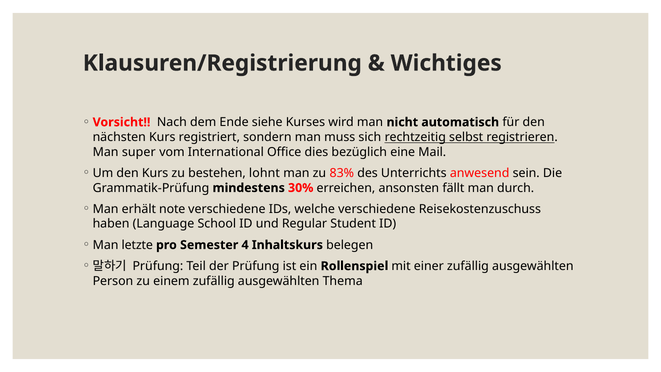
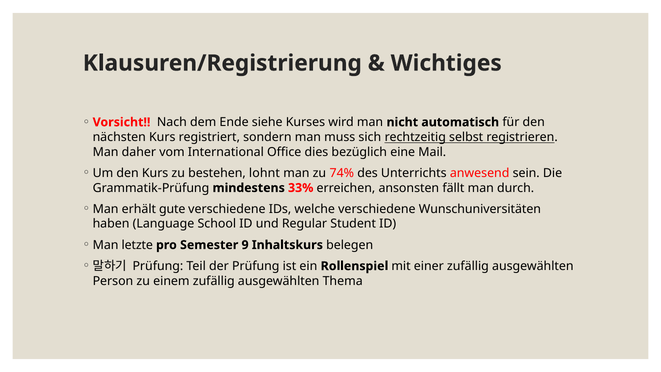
super: super -> daher
83%: 83% -> 74%
30%: 30% -> 33%
note: note -> gute
Reisekostenzuschuss: Reisekostenzuschuss -> Wunschuniversitäten
4: 4 -> 9
